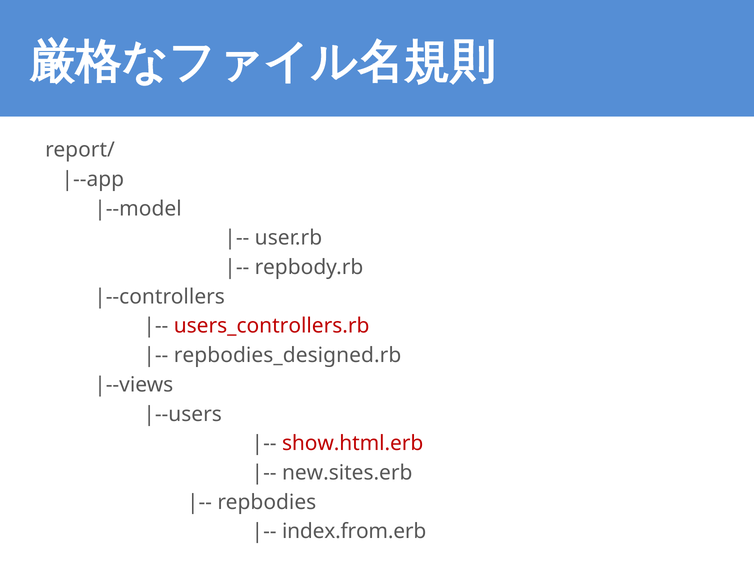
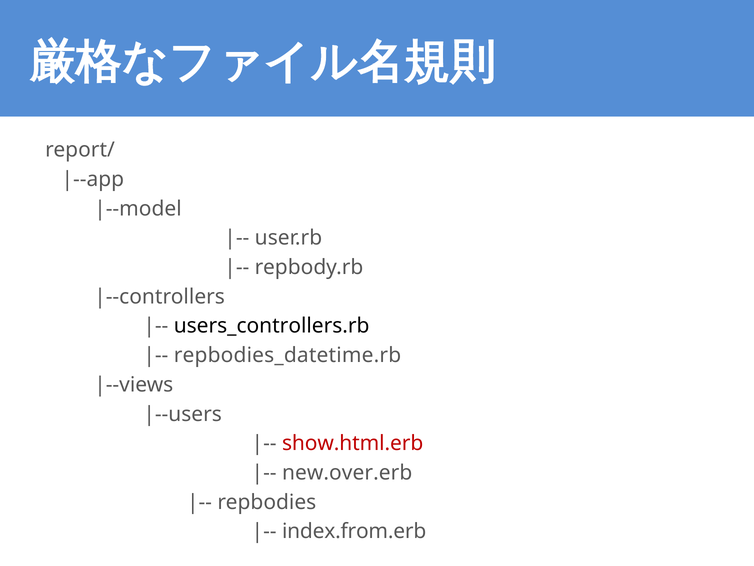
users_controllers.rb colour: red -> black
repbodies_designed.rb: repbodies_designed.rb -> repbodies_datetime.rb
new.sites.erb: new.sites.erb -> new.over.erb
